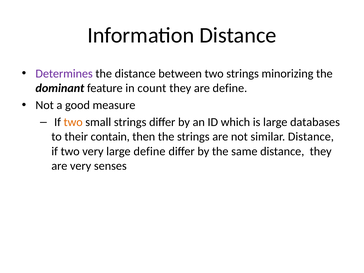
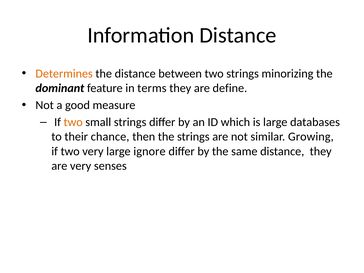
Determines colour: purple -> orange
count: count -> terms
contain: contain -> chance
similar Distance: Distance -> Growing
large define: define -> ignore
